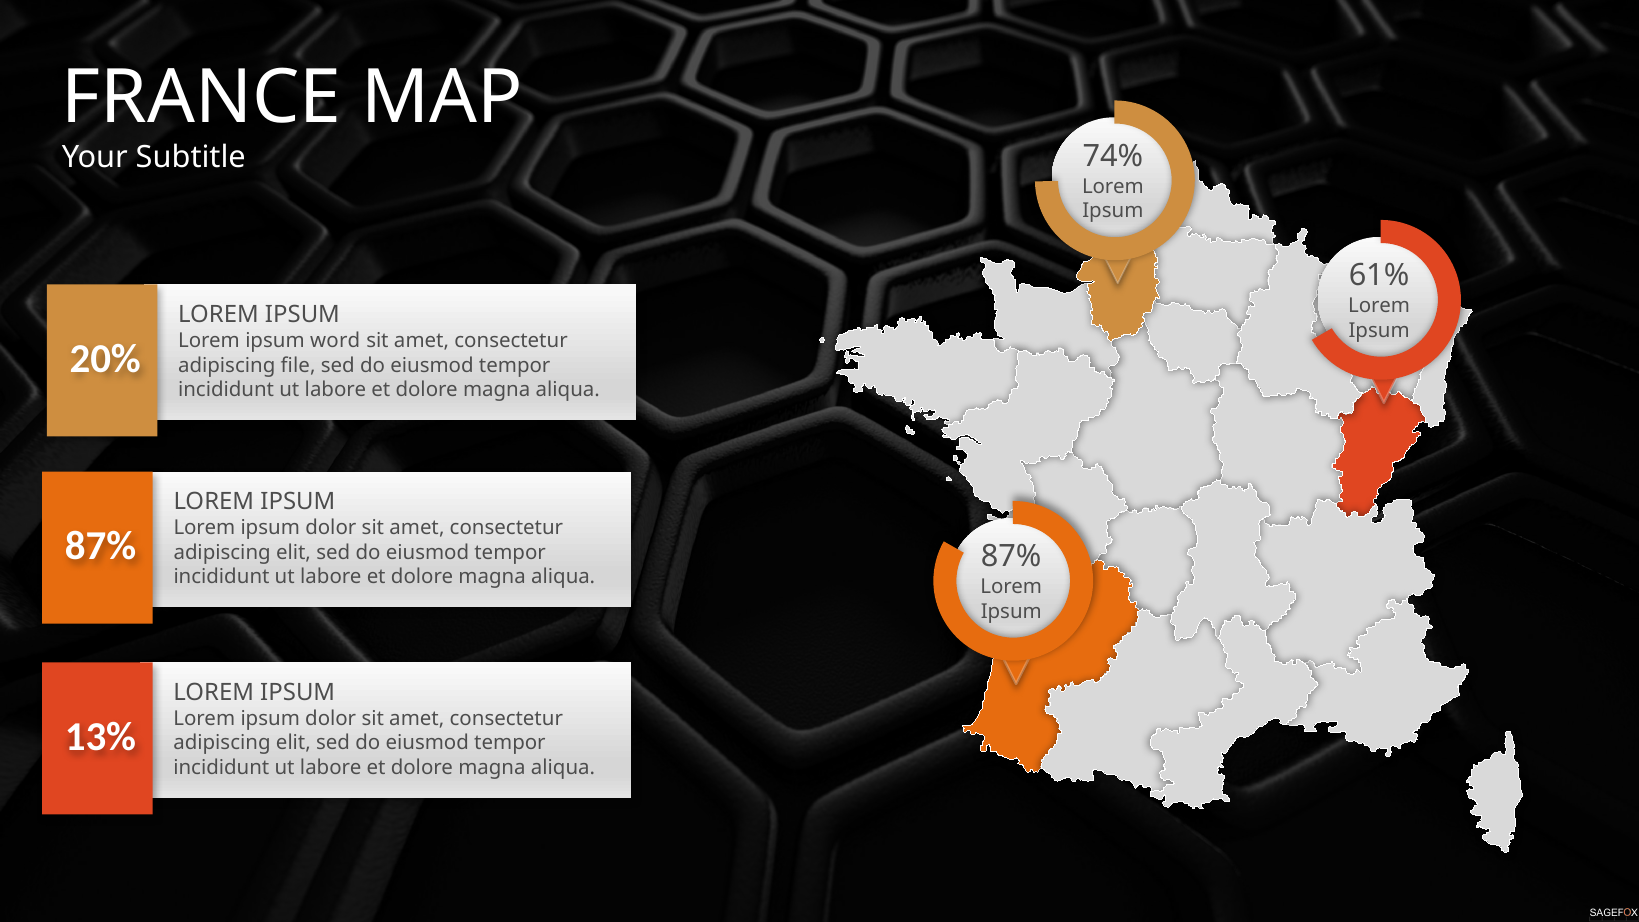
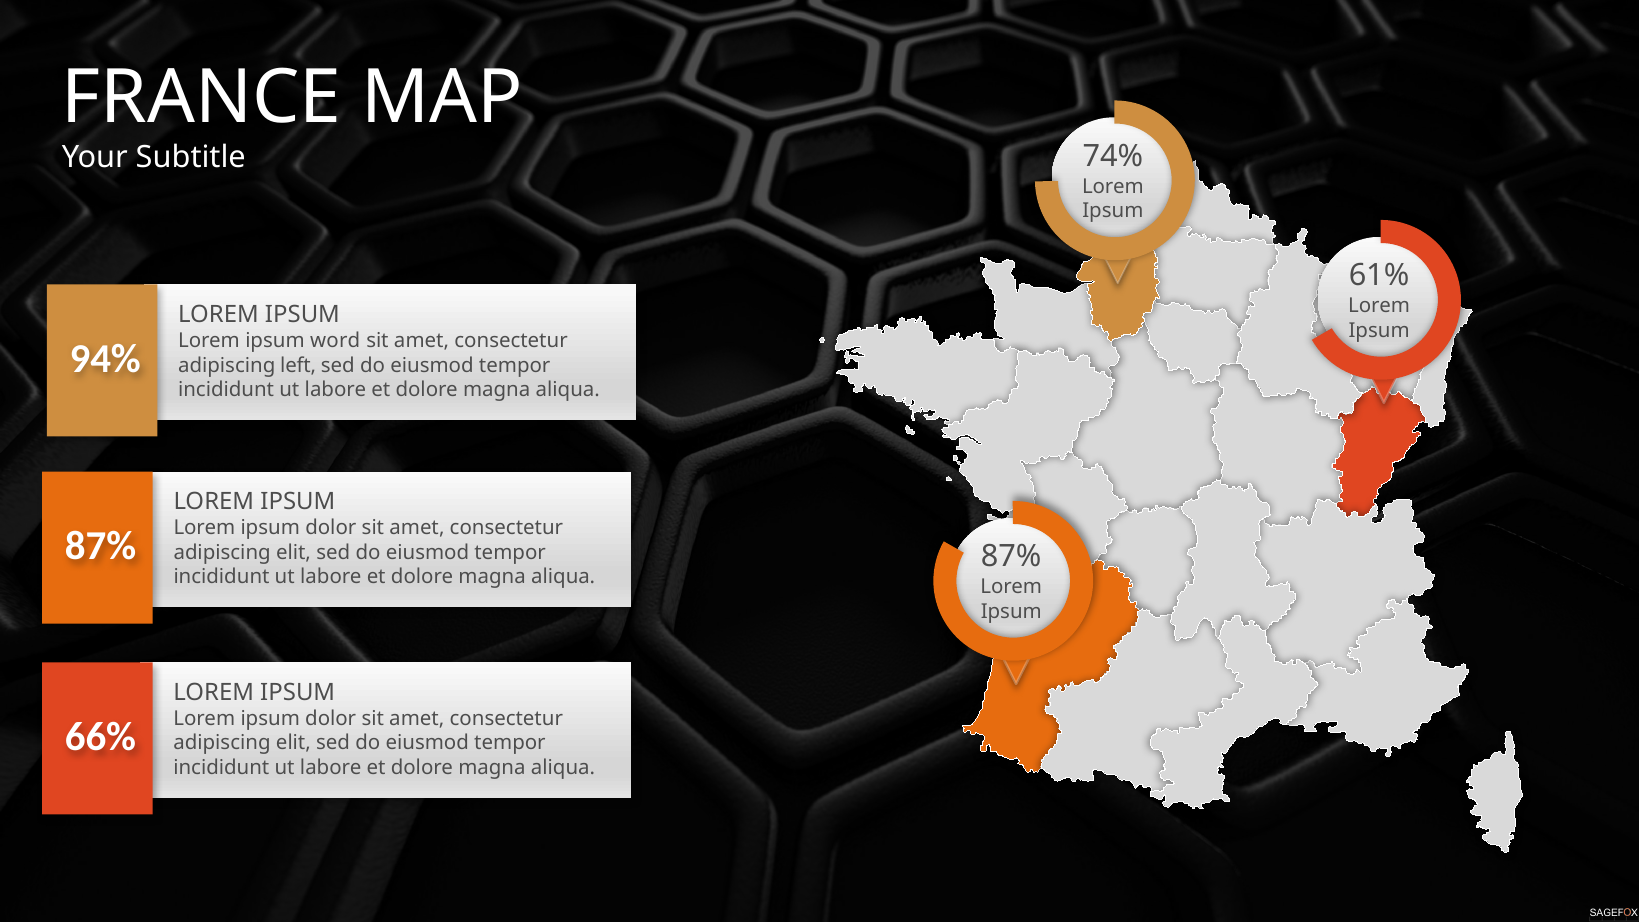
20%: 20% -> 94%
file: file -> left
13%: 13% -> 66%
